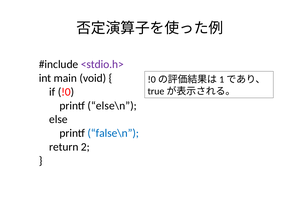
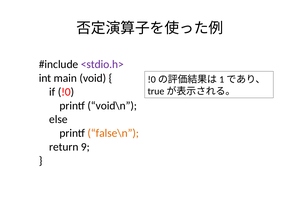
else\n: else\n -> void\n
false\n colour: blue -> orange
2: 2 -> 9
